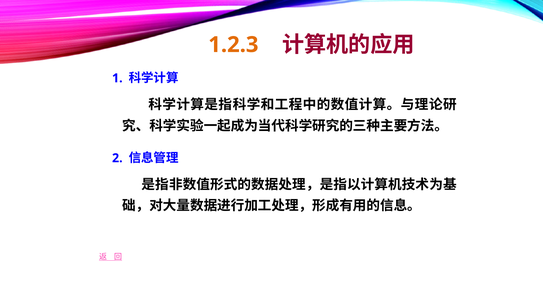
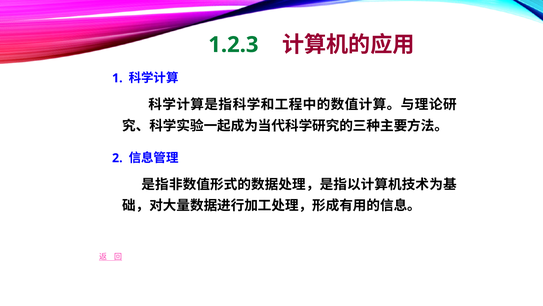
1.2.3 colour: orange -> green
